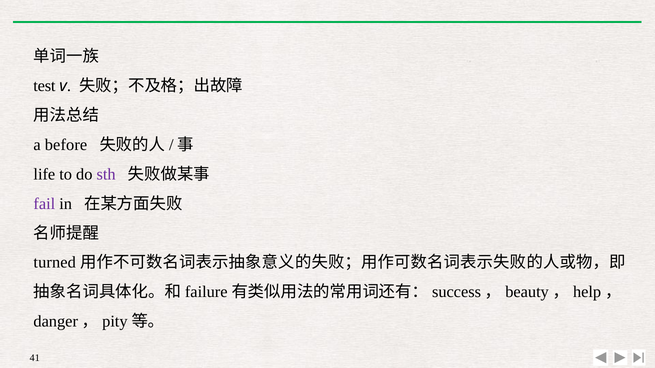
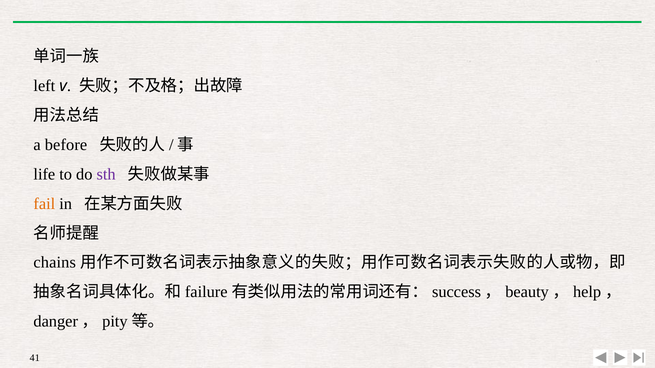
test: test -> left
fail colour: purple -> orange
turned: turned -> chains
